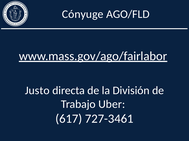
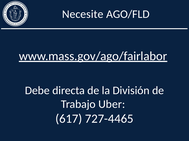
Cónyuge: Cónyuge -> Necesite
Justo: Justo -> Debe
727-3461: 727-3461 -> 727-4465
